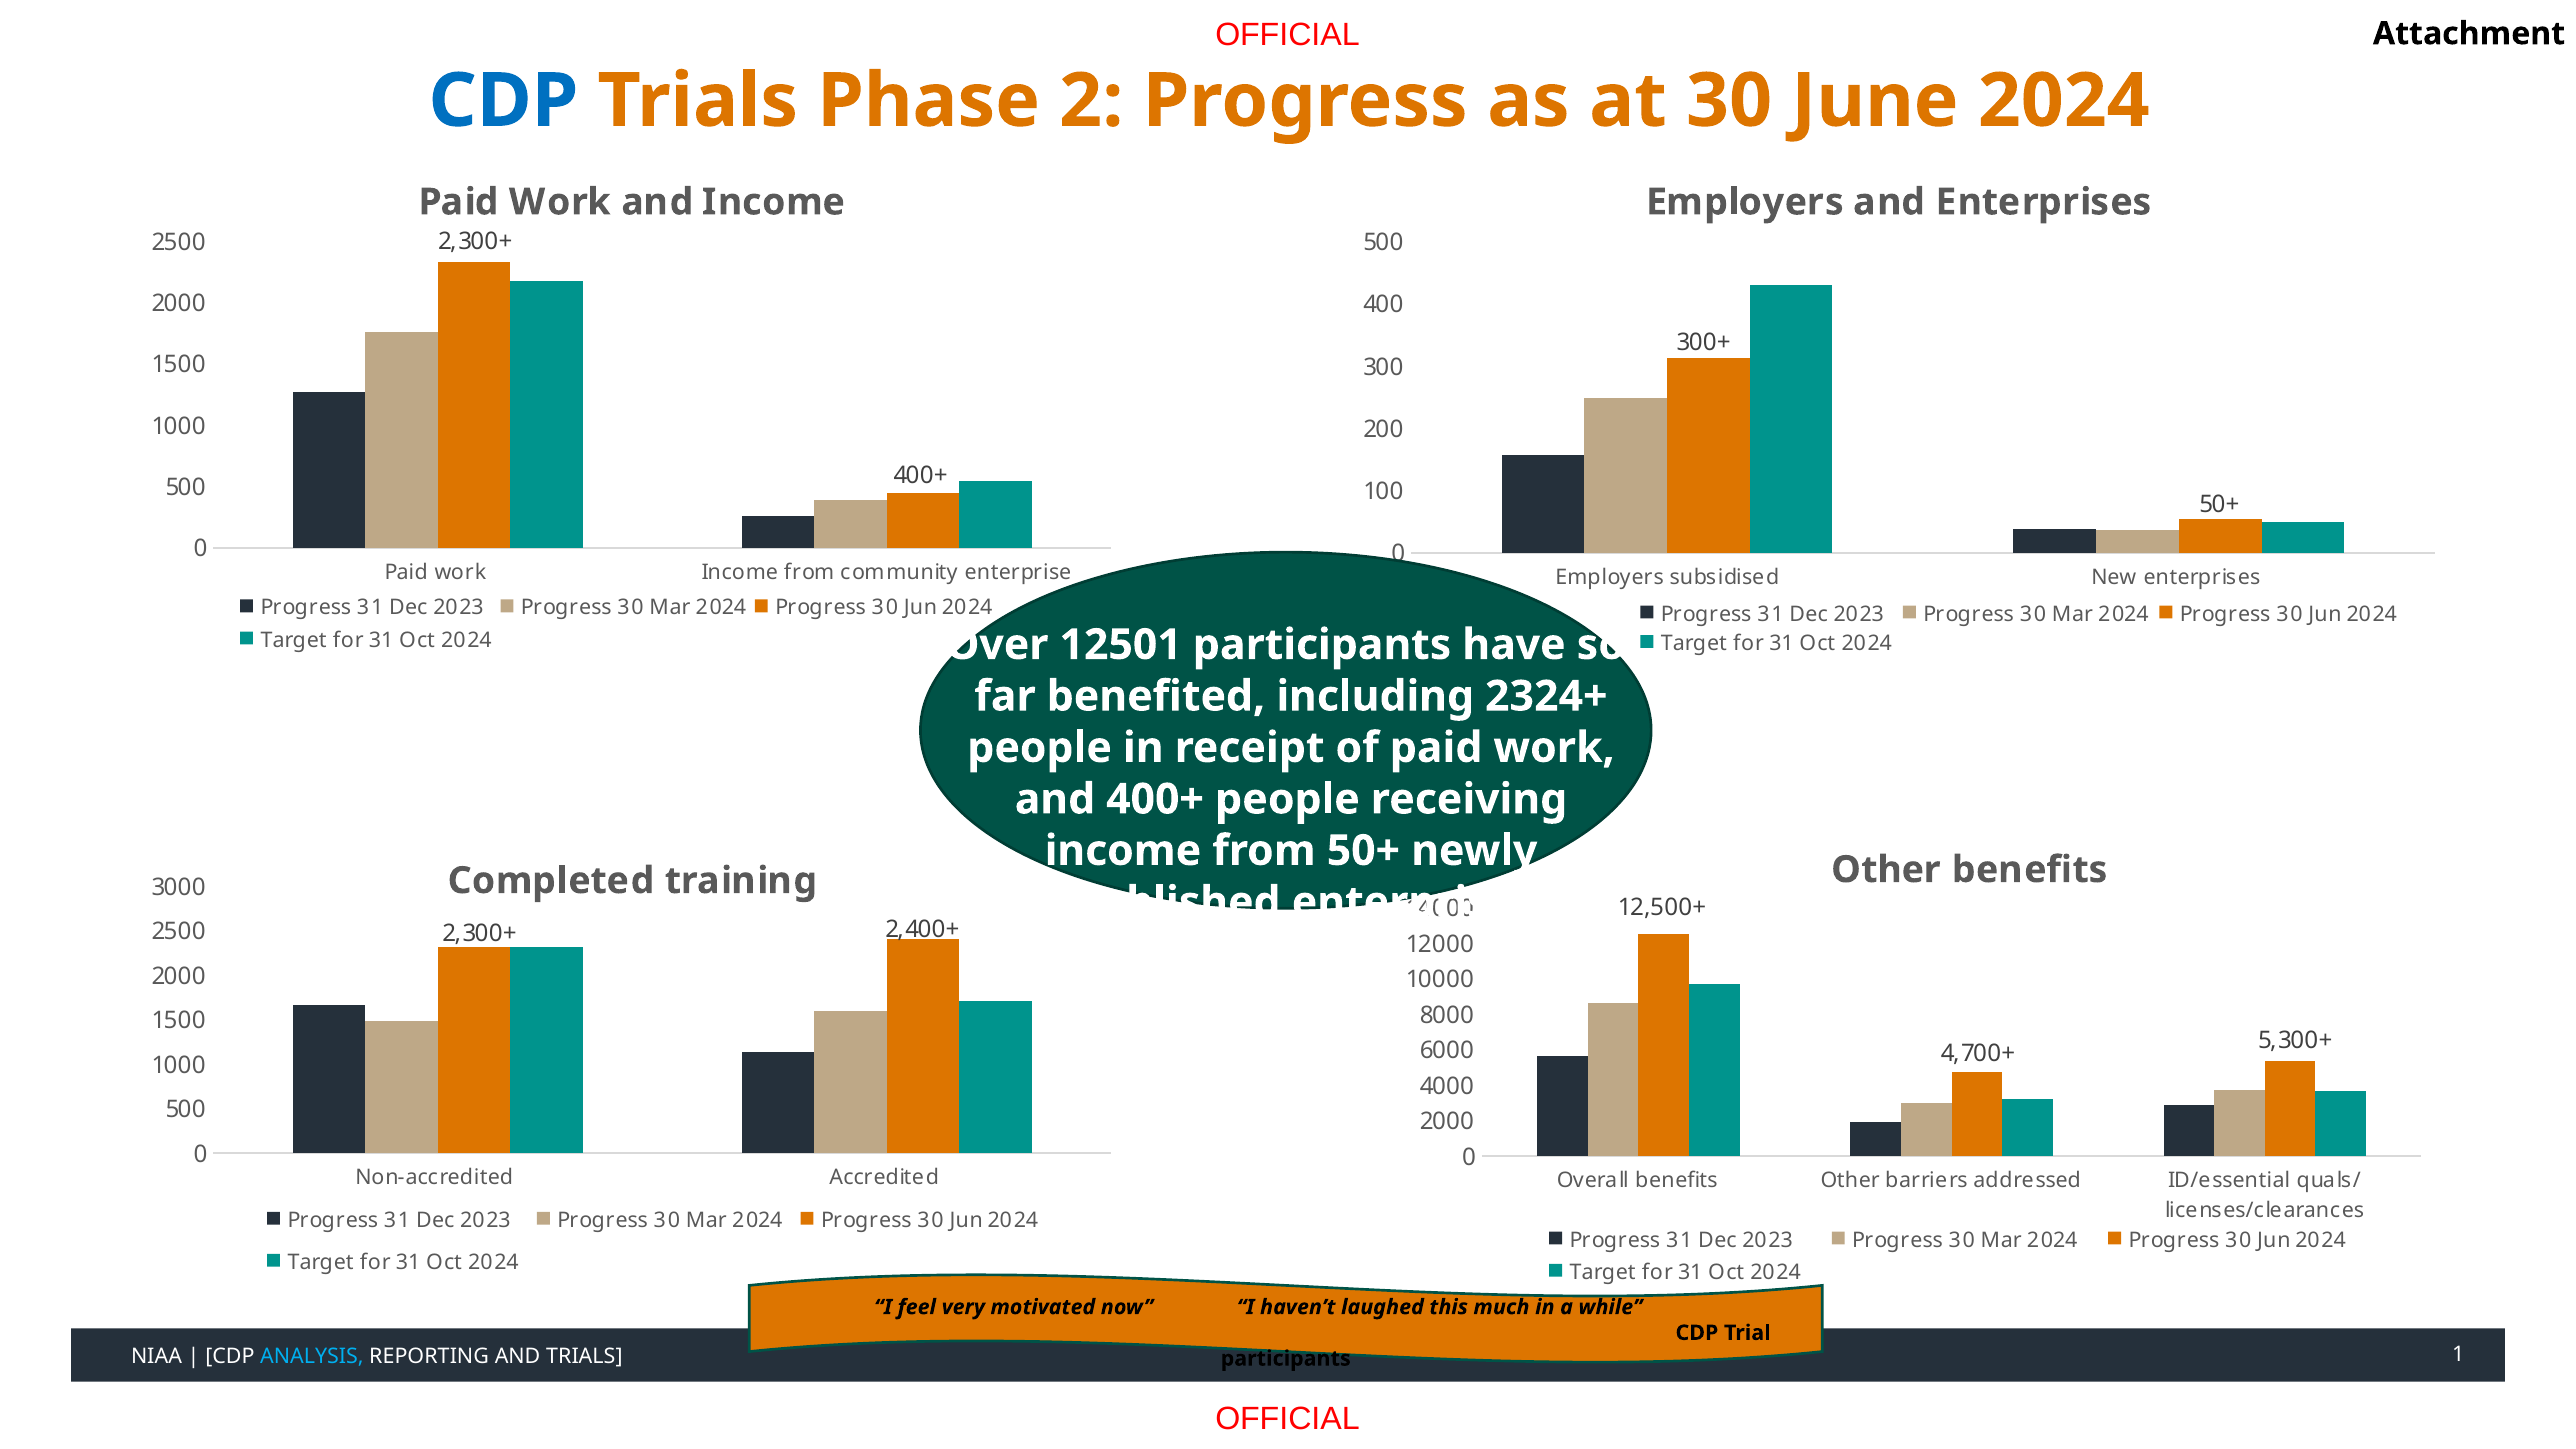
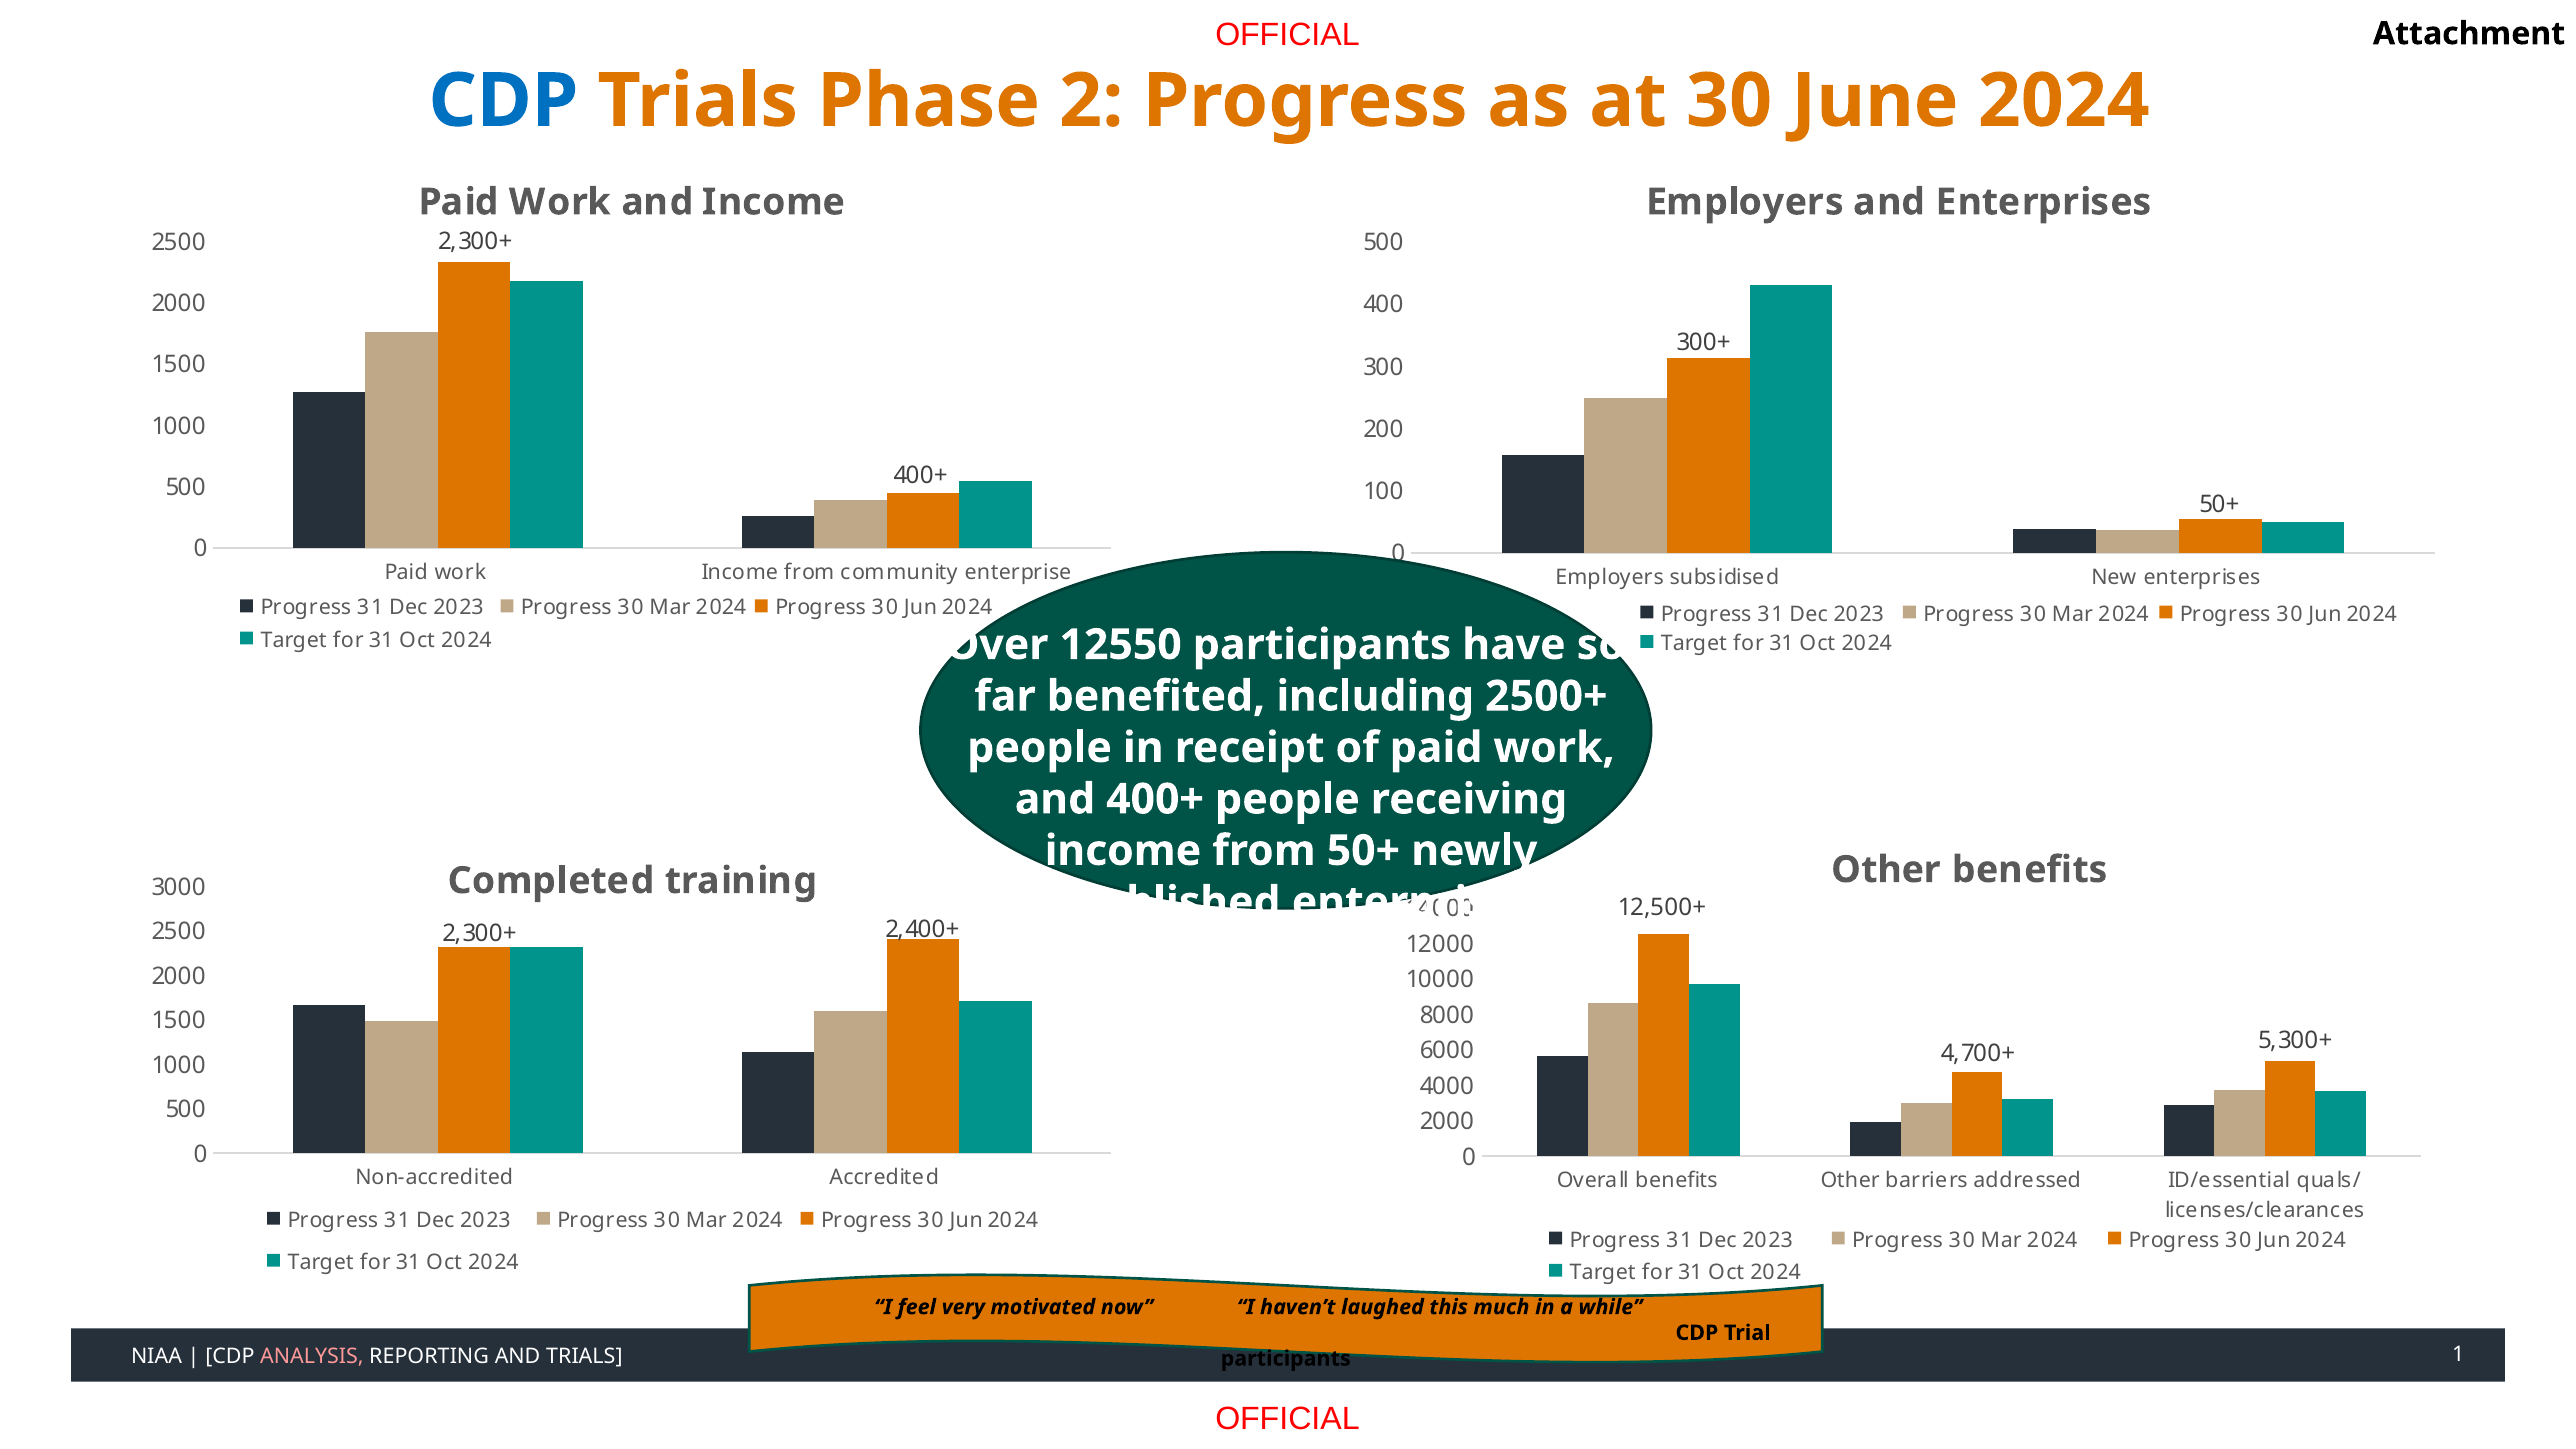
12501: 12501 -> 12550
2324+: 2324+ -> 2500+
ANALYSIS colour: light blue -> pink
